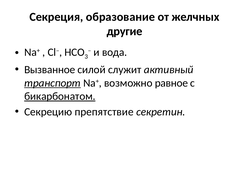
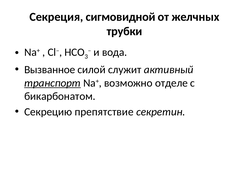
образование: образование -> сигмовидной
другие: другие -> трубки
равное: равное -> отделе
бикарбонатом underline: present -> none
